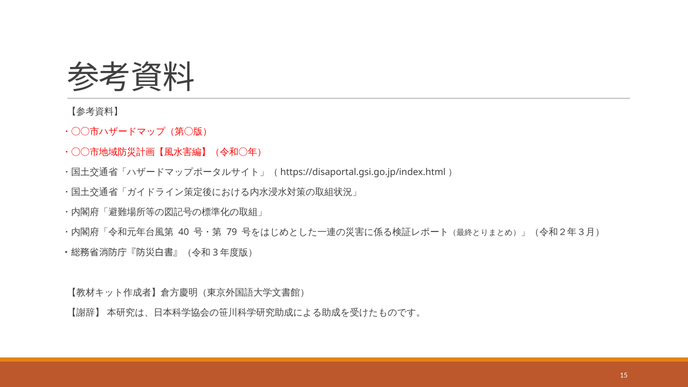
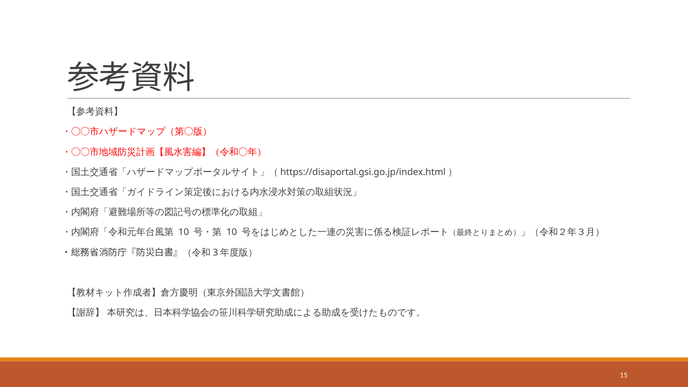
40 at (184, 232): 40 -> 10
79 at (232, 232): 79 -> 10
